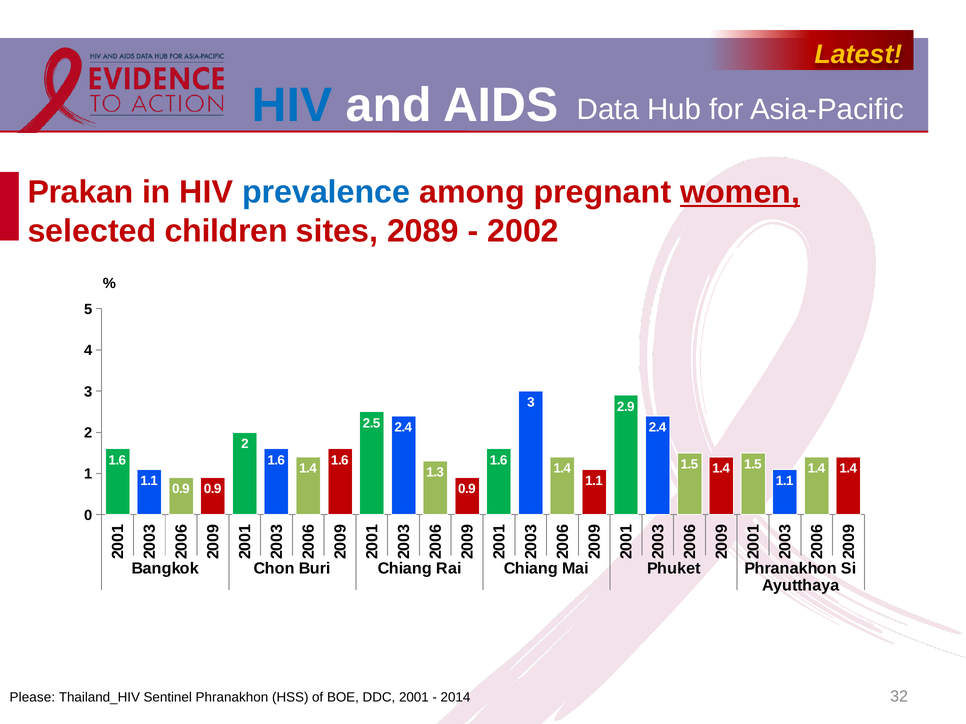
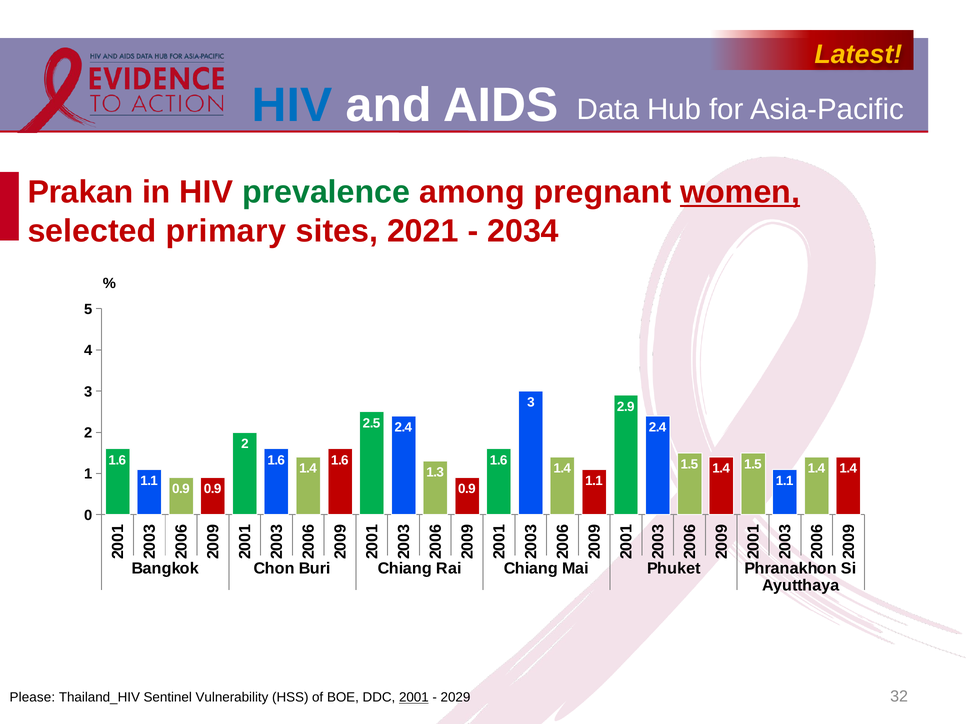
prevalence colour: blue -> green
children: children -> primary
2089: 2089 -> 2021
2002: 2002 -> 2034
Sentinel Phranakhon: Phranakhon -> Vulnerability
2001 underline: none -> present
2014: 2014 -> 2029
